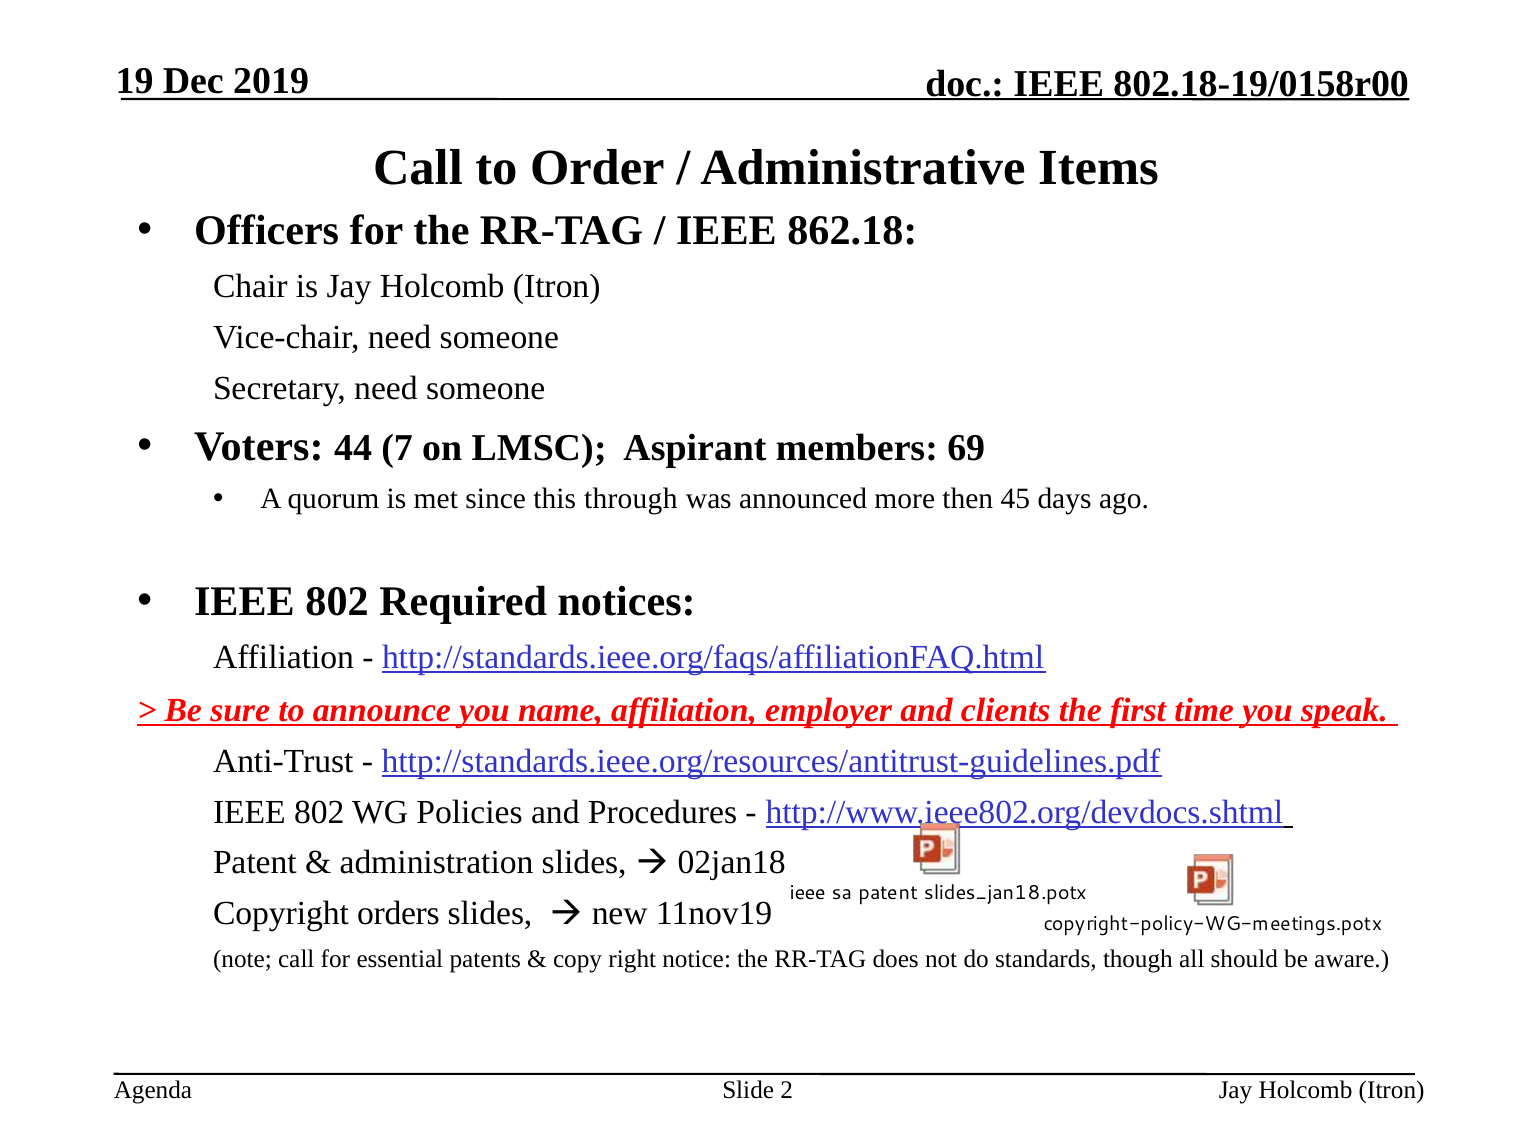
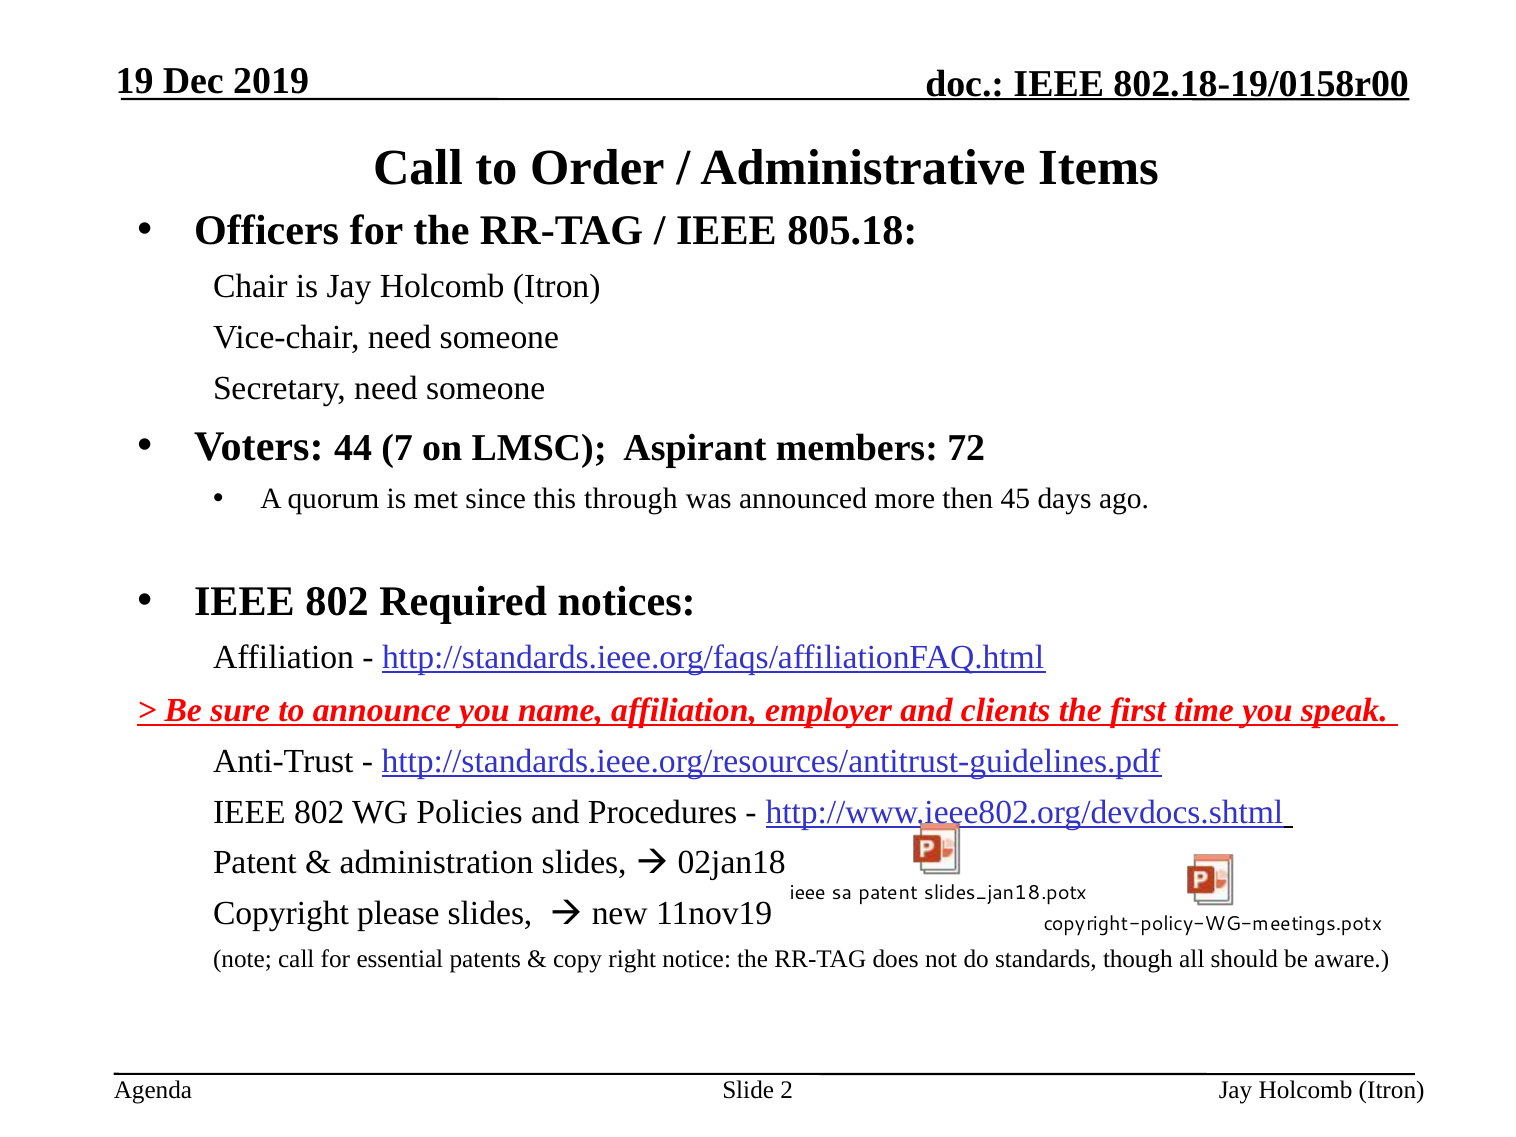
862.18: 862.18 -> 805.18
69: 69 -> 72
orders: orders -> please
